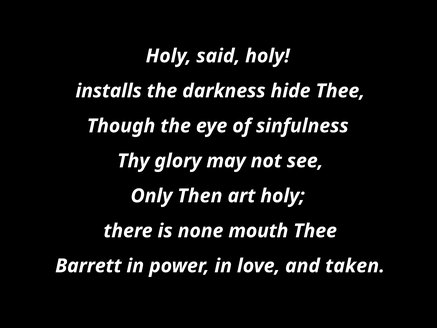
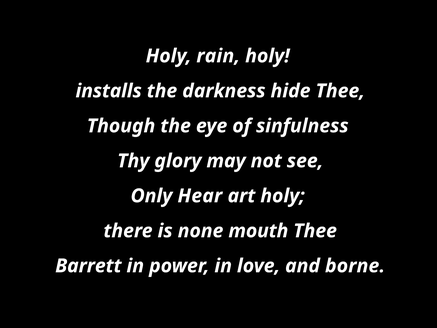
said: said -> rain
Then: Then -> Hear
taken: taken -> borne
